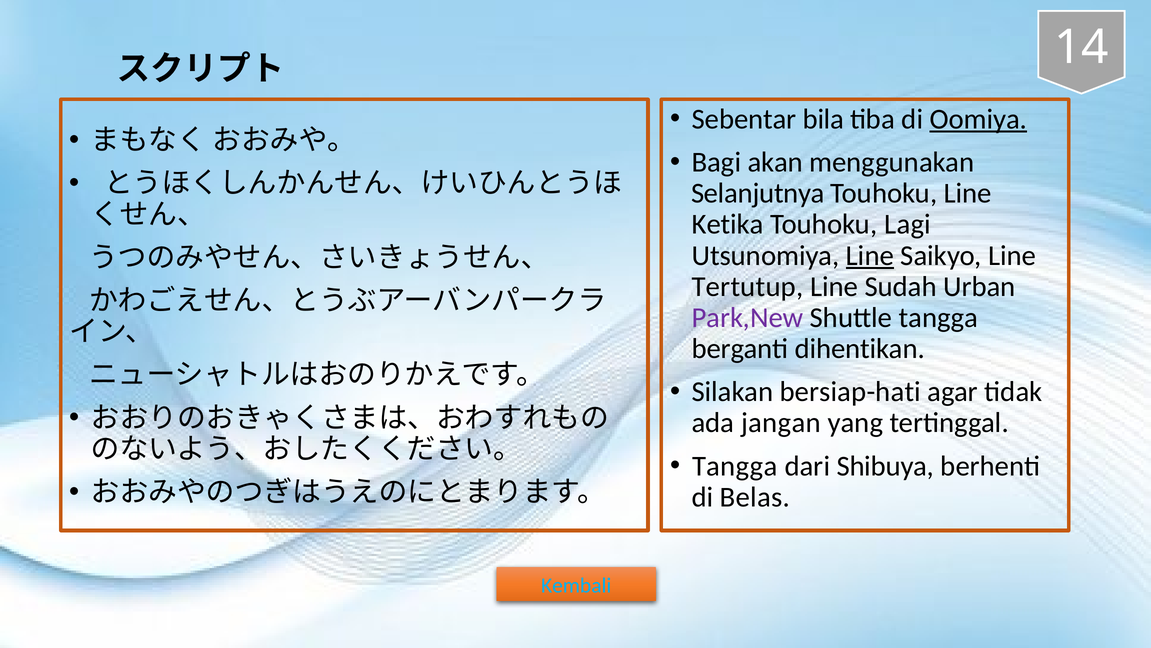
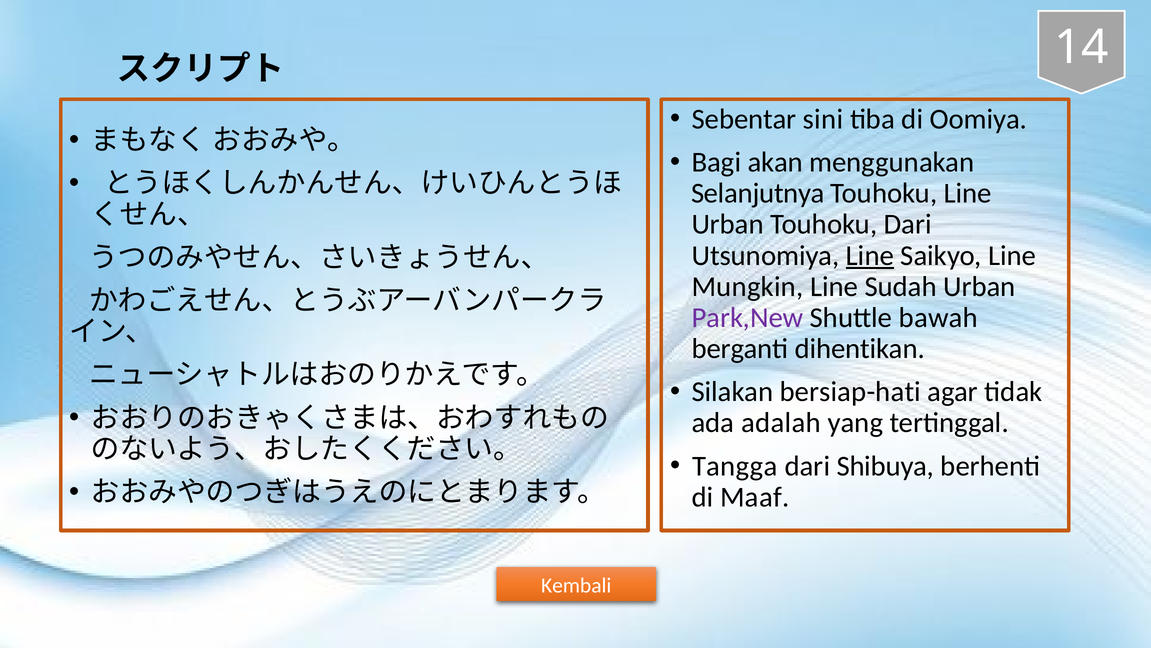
bila: bila -> sini
Oomiya underline: present -> none
Ketika at (728, 224): Ketika -> Urban
Touhoku Lagi: Lagi -> Dari
Tertutup: Tertutup -> Mungkin
Shuttle tangga: tangga -> bawah
jangan: jangan -> adalah
Belas: Belas -> Maaf
Kembali colour: light blue -> white
